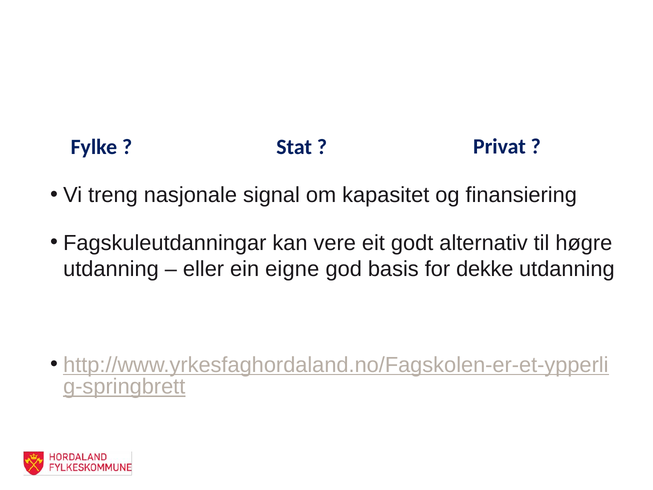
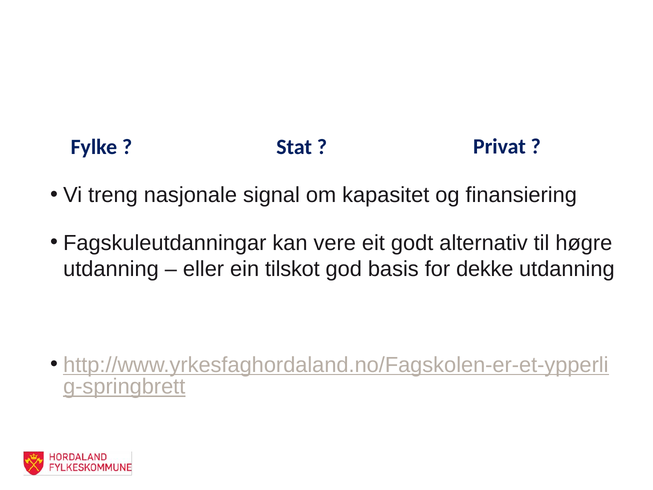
eigne: eigne -> tilskot
